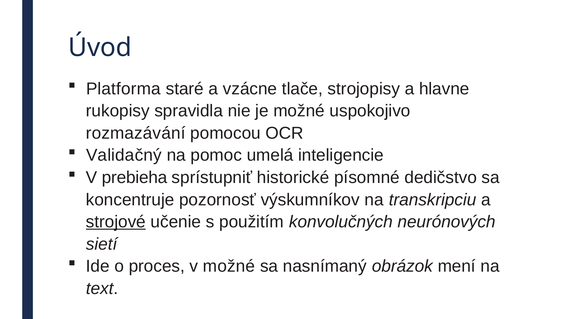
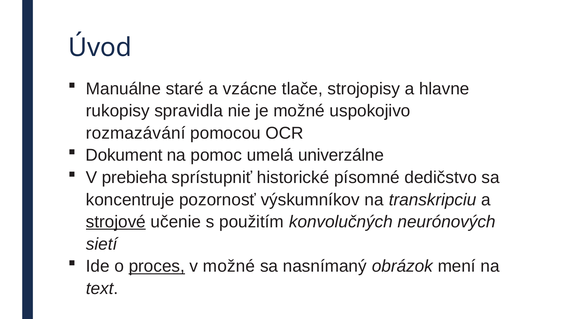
Platforma: Platforma -> Manuálne
Validačný: Validačný -> Dokument
inteligencie: inteligencie -> univerzálne
proces underline: none -> present
